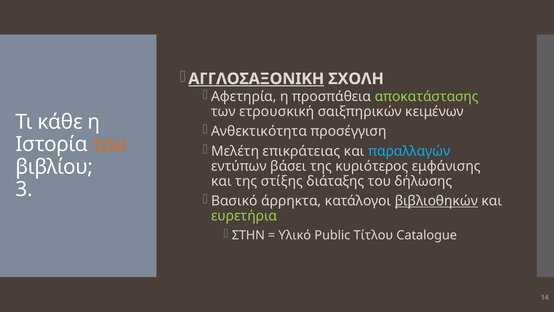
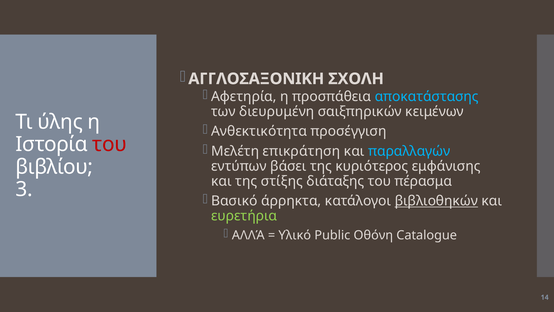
ΑΓΓΛΟΣΑΞΟΝΙΚΗ underline: present -> none
αποκατάστασης colour: light green -> light blue
ετρουσκική: ετρουσκική -> διευρυμένη
κάθε: κάθε -> ύλης
του at (109, 144) colour: orange -> red
επικράτειας: επικράτειας -> επικράτηση
δήλωσης: δήλωσης -> πέρασμα
ΣΤΗΝ: ΣΤΗΝ -> ΑΛΛΆ
Τίτλου: Τίτλου -> Οθόνη
